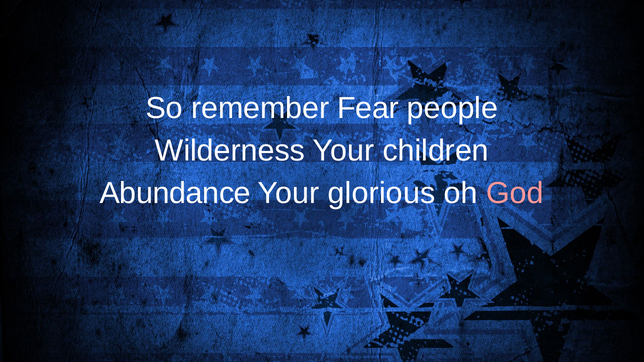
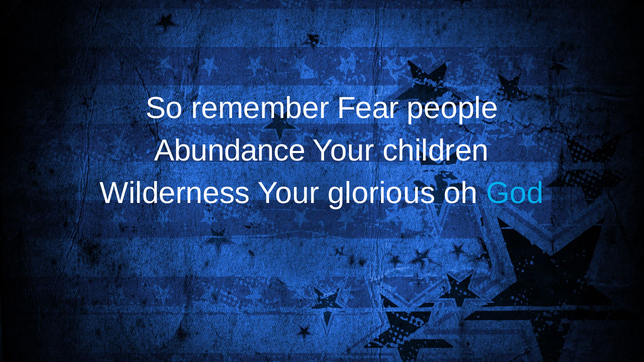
Wilderness: Wilderness -> Abundance
Abundance: Abundance -> Wilderness
God colour: pink -> light blue
